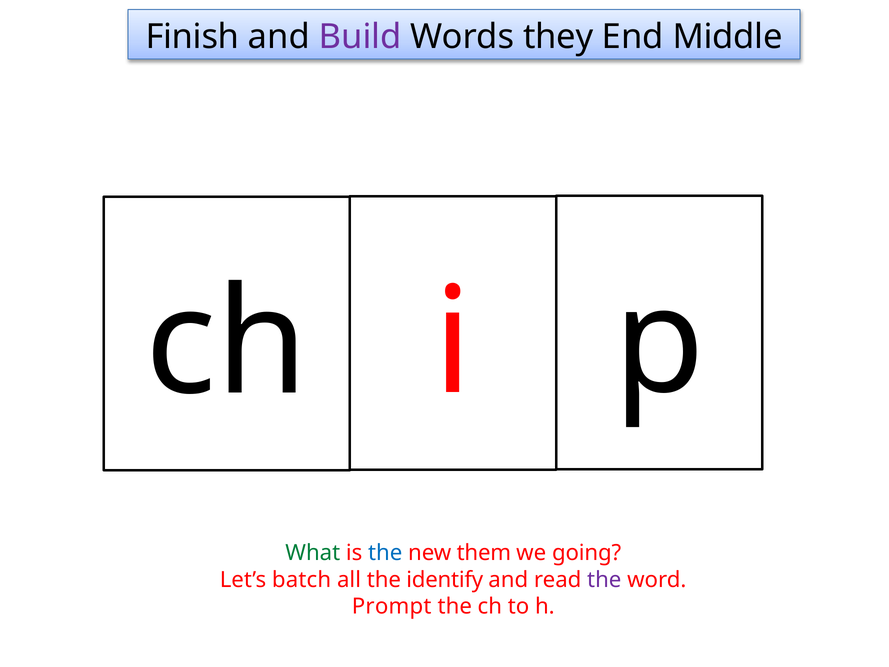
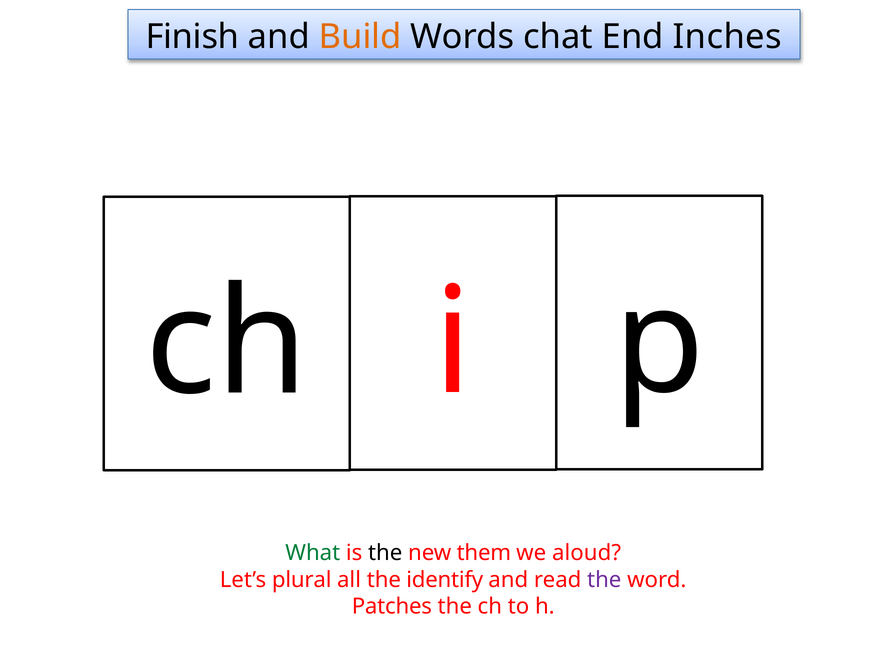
Build colour: purple -> orange
they: they -> chat
Middle: Middle -> Inches
the at (385, 553) colour: blue -> black
going: going -> aloud
batch: batch -> plural
Prompt: Prompt -> Patches
